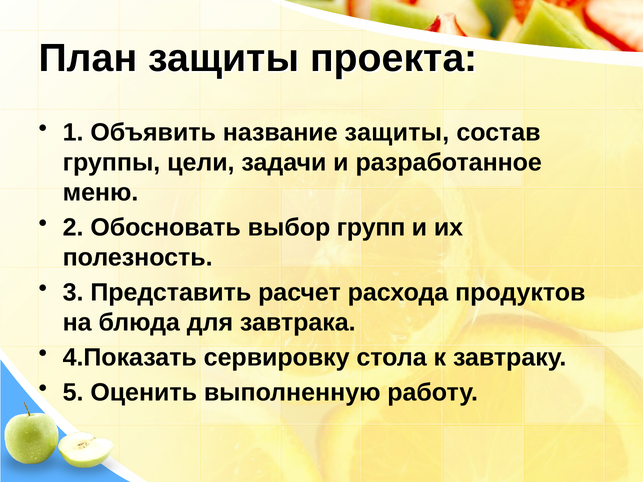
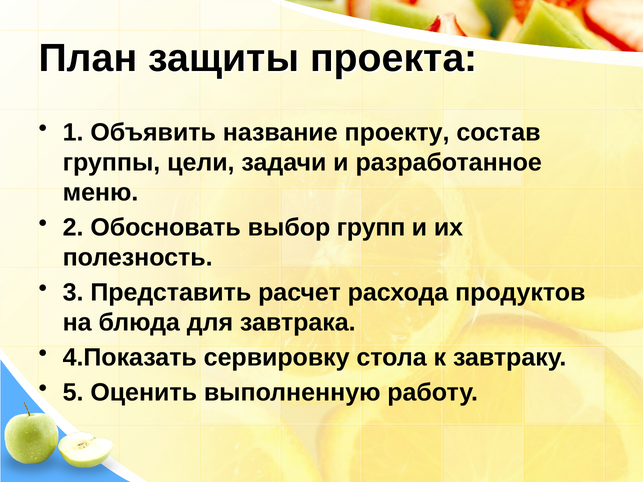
название защиты: защиты -> проекту
